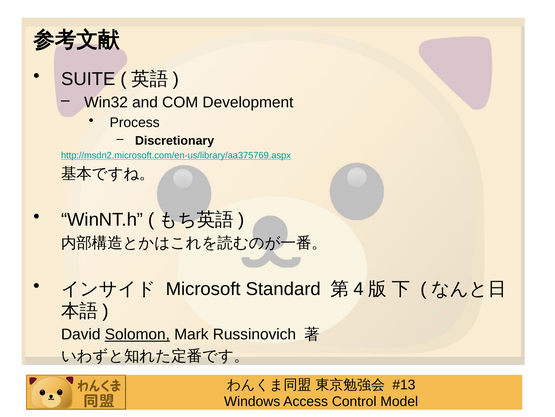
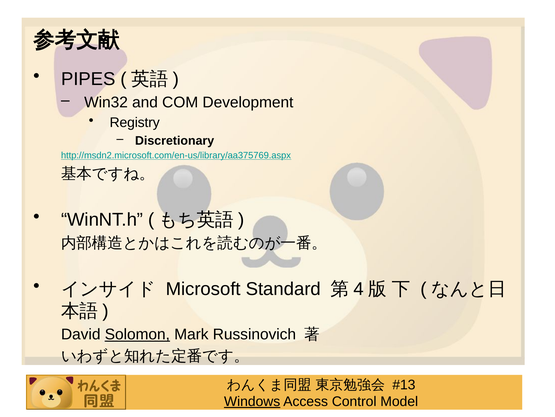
SUITE: SUITE -> PIPES
Process: Process -> Registry
Windows underline: none -> present
